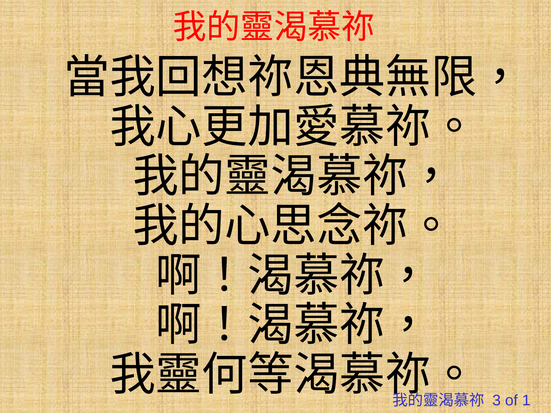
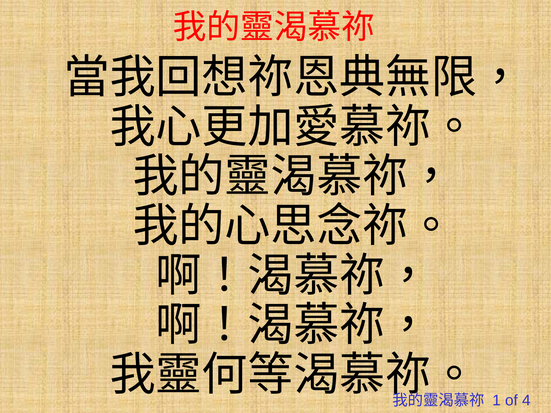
3: 3 -> 1
1: 1 -> 4
